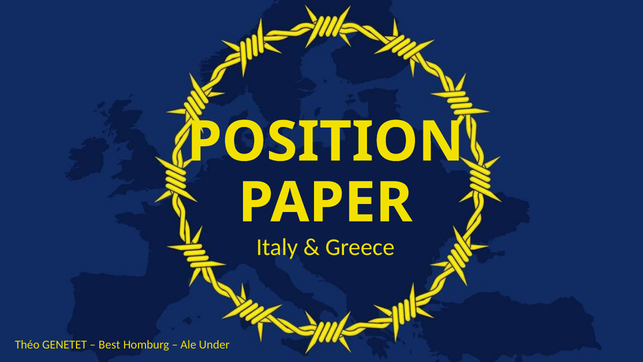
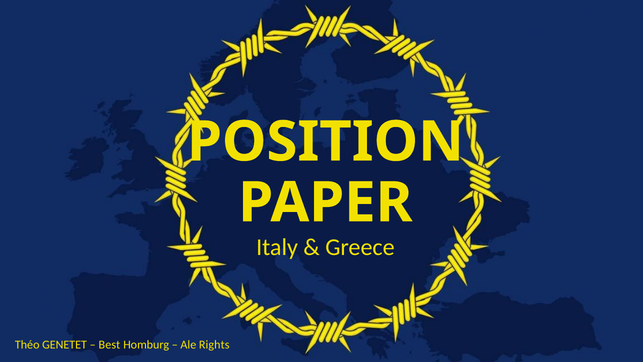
Under: Under -> Rights
